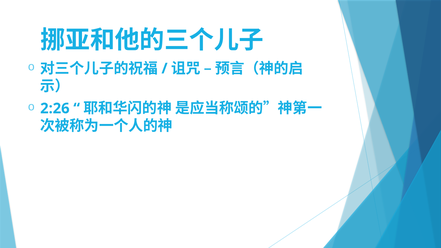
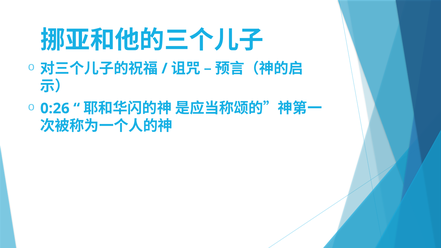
2:26: 2:26 -> 0:26
